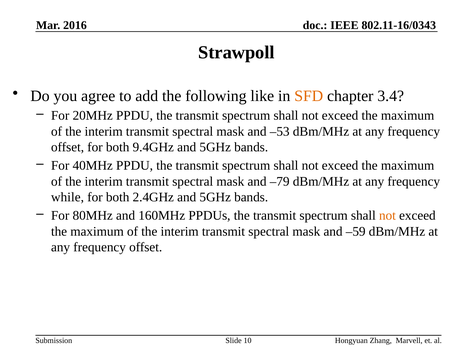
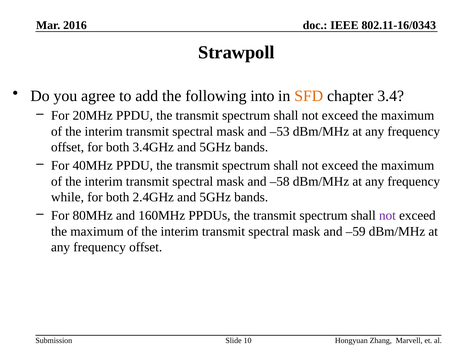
like: like -> into
9.4GHz: 9.4GHz -> 3.4GHz
–79: –79 -> –58
not at (387, 215) colour: orange -> purple
